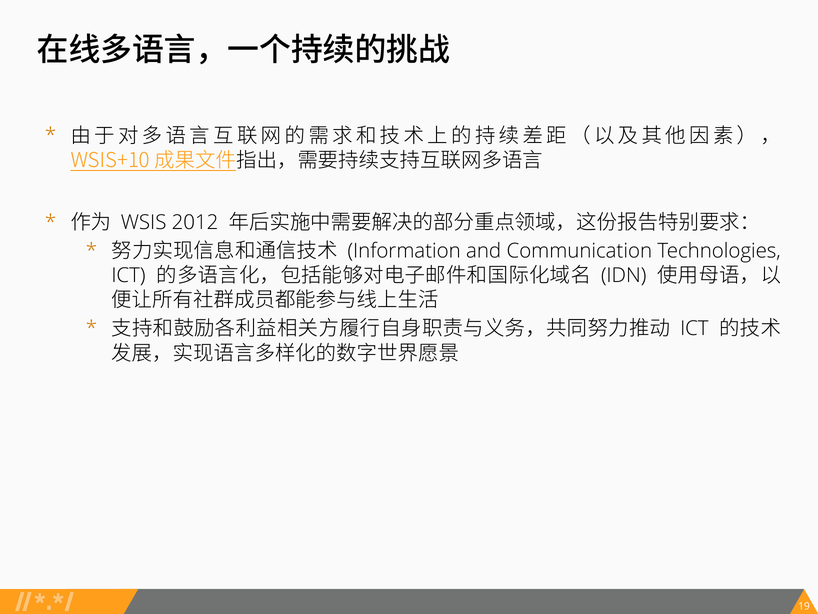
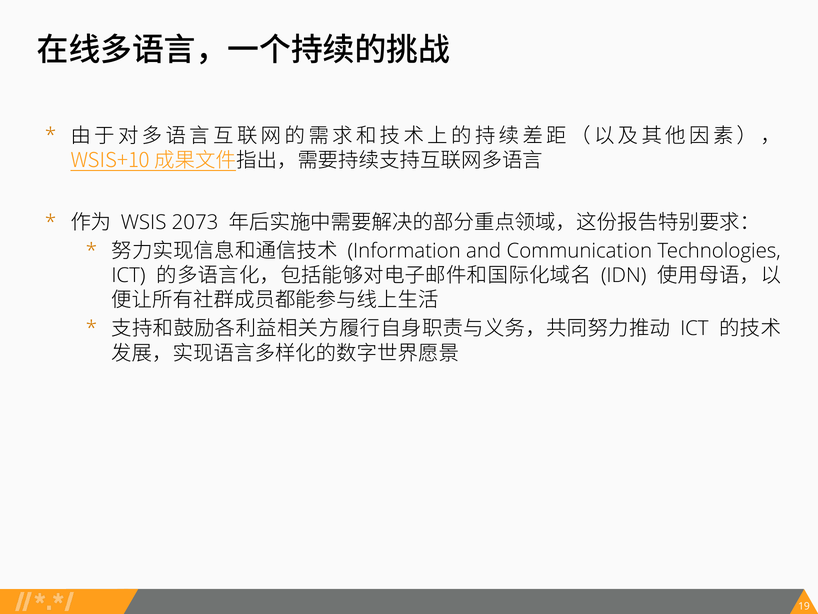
2012: 2012 -> 2073
